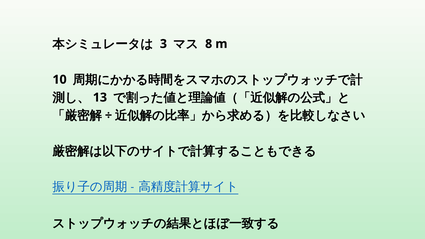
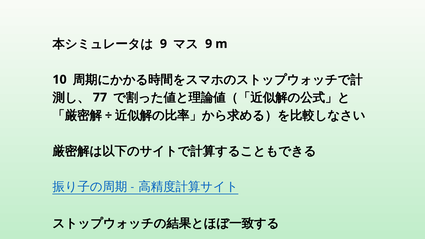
3 at (163, 44): 3 -> 9
8 at (209, 44): 8 -> 9
13: 13 -> 77
